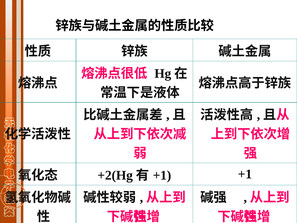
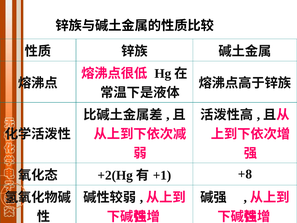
+1 at (245, 174): +1 -> +8
